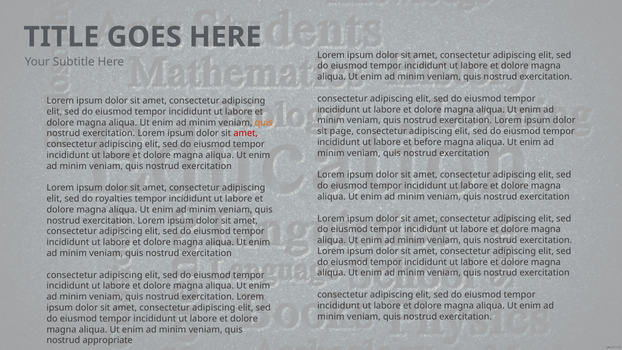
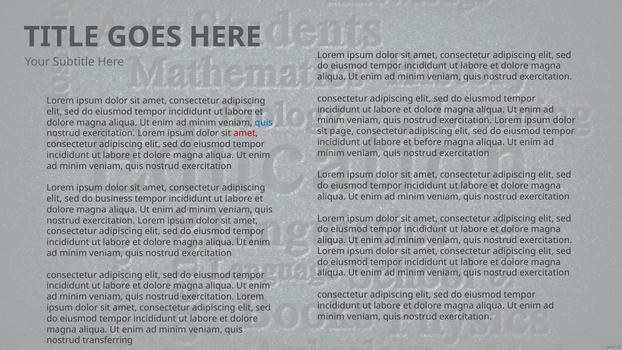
quis at (264, 122) colour: orange -> blue
royalties: royalties -> business
appropriate: appropriate -> transferring
